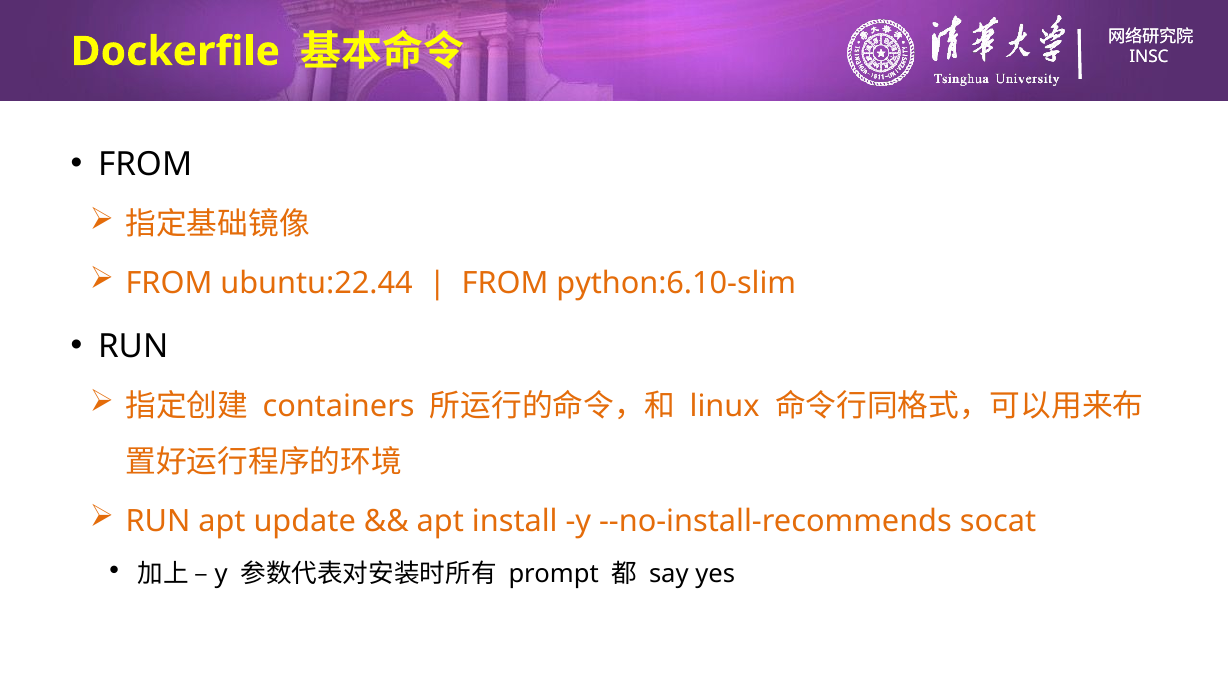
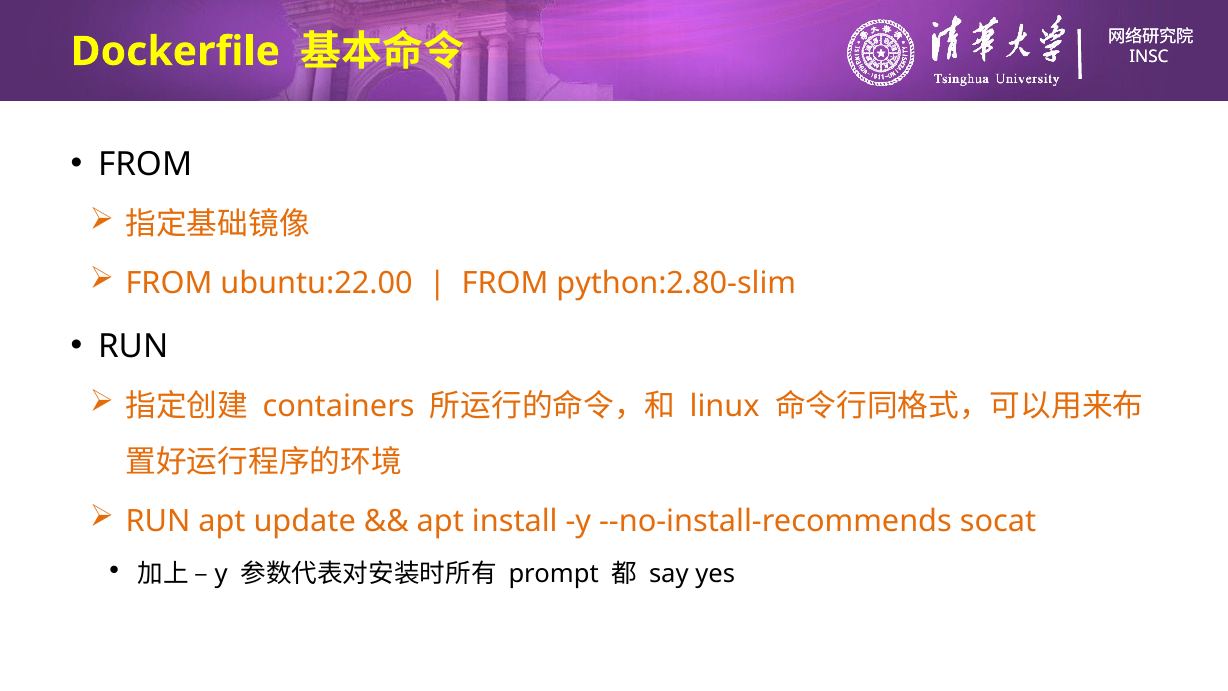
ubuntu:22.44: ubuntu:22.44 -> ubuntu:22.00
python:6.10-slim: python:6.10-slim -> python:2.80-slim
